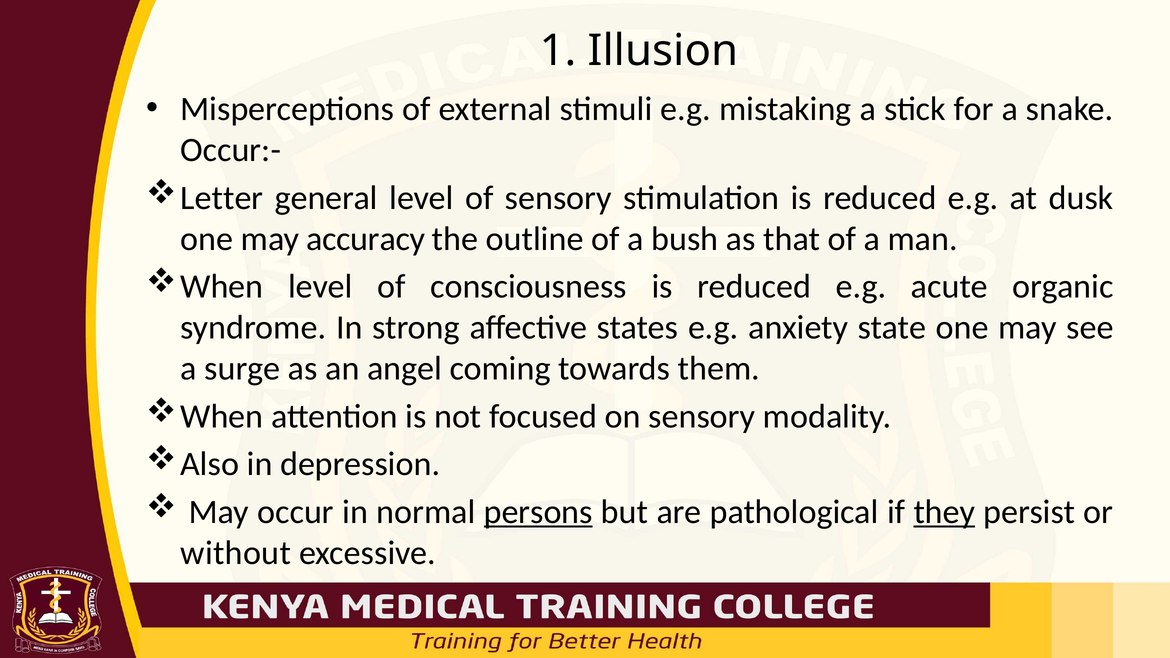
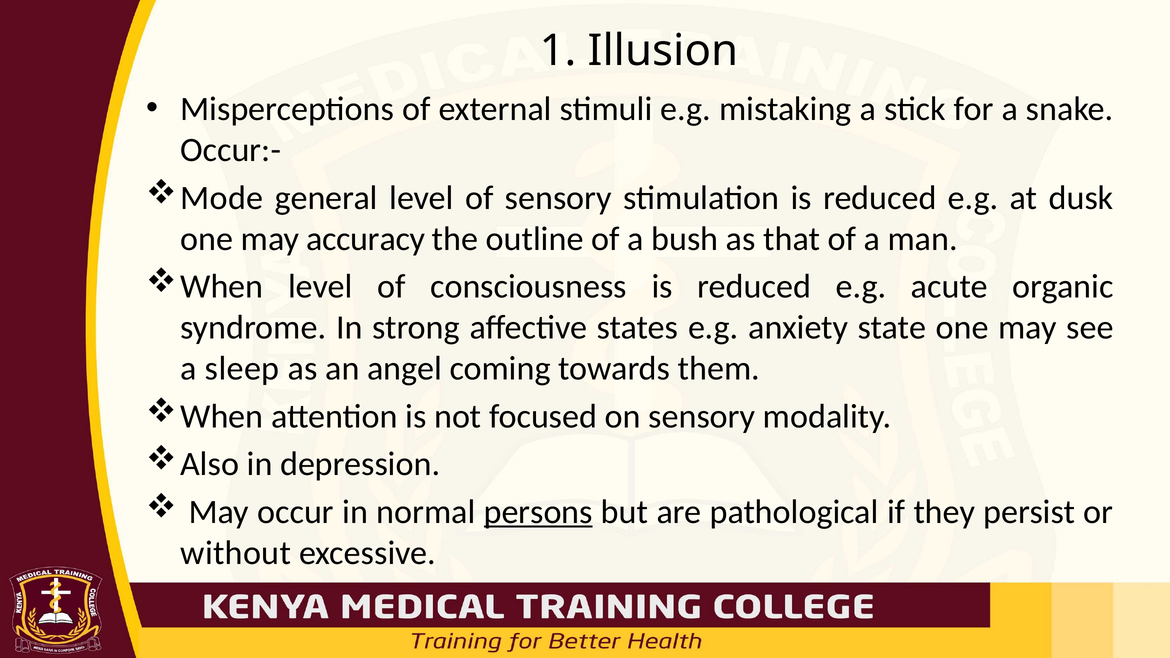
Letter: Letter -> Mode
surge: surge -> sleep
they underline: present -> none
